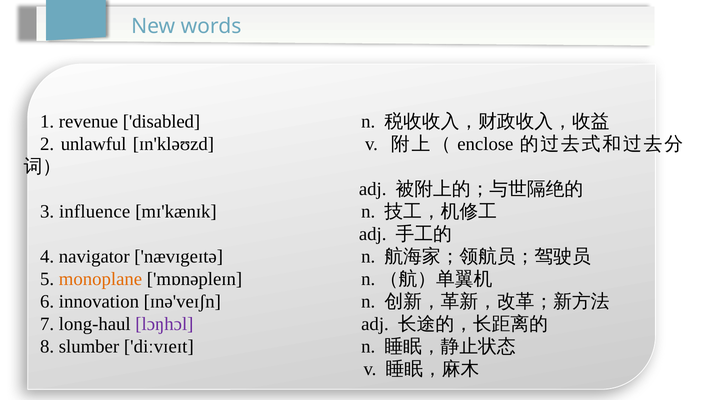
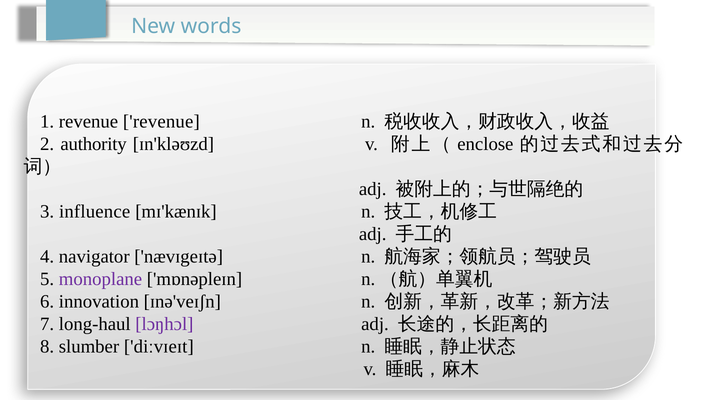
revenue disabled: disabled -> revenue
unlawful: unlawful -> authority
monoplane colour: orange -> purple
